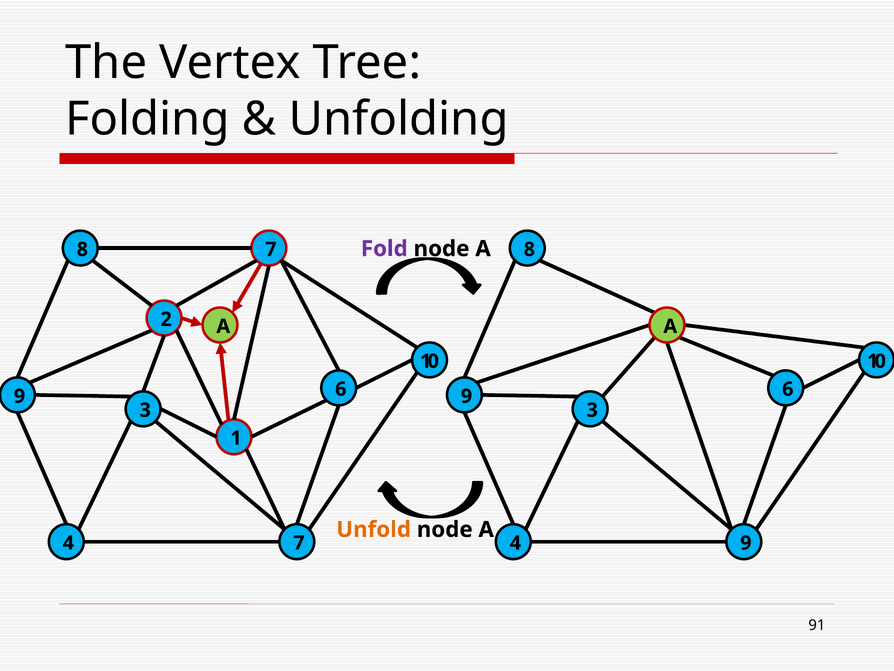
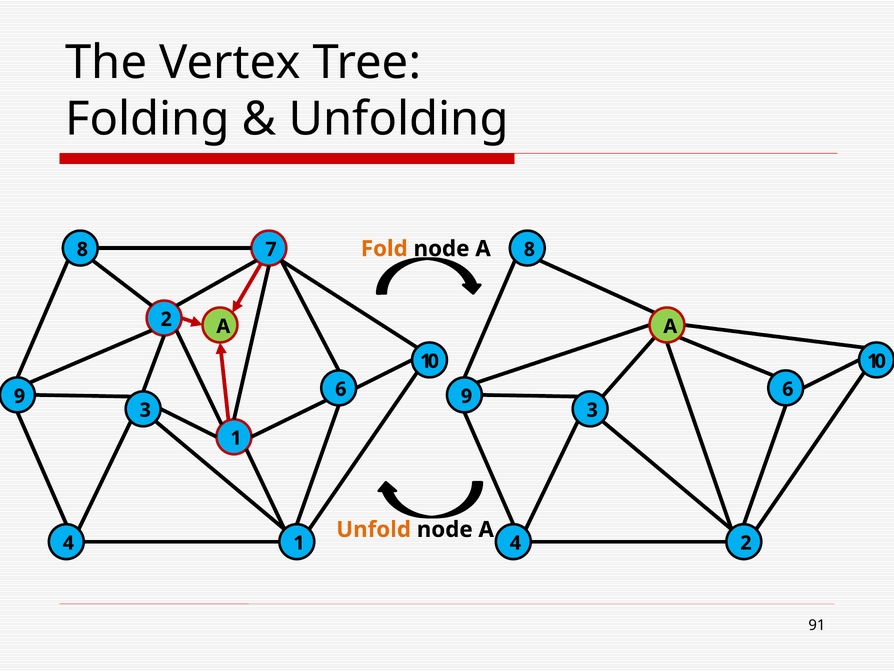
Fold colour: purple -> orange
4 7: 7 -> 1
4 9: 9 -> 2
